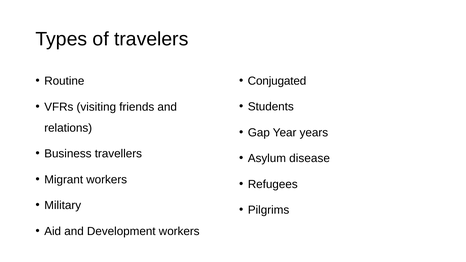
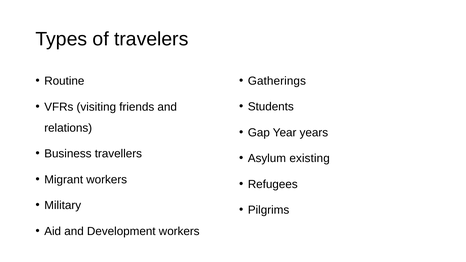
Conjugated: Conjugated -> Gatherings
disease: disease -> existing
